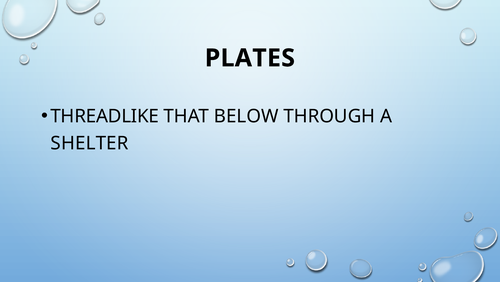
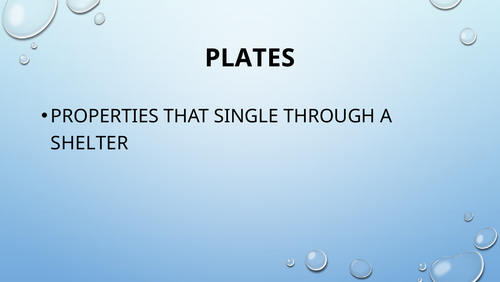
THREADLIKE: THREADLIKE -> PROPERTIES
BELOW: BELOW -> SINGLE
